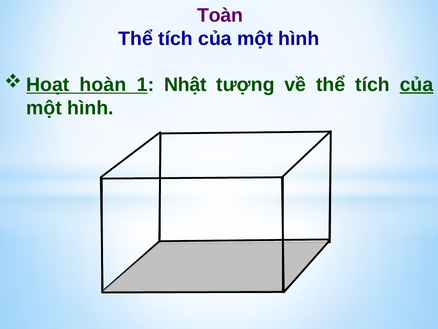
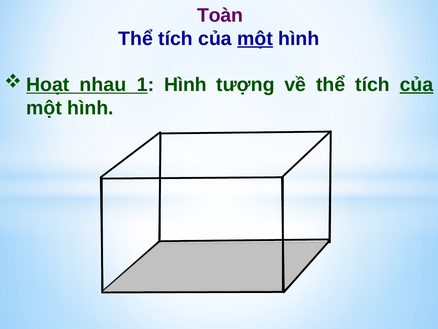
một at (255, 39) underline: none -> present
hoàn: hoàn -> nhau
1 Nhật: Nhật -> Hình
